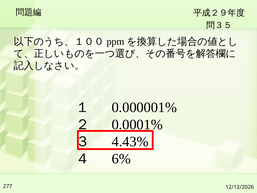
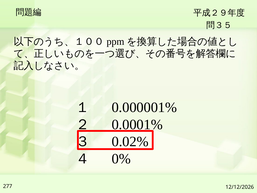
4.43%: 4.43% -> 0.02%
6%: 6% -> 0%
